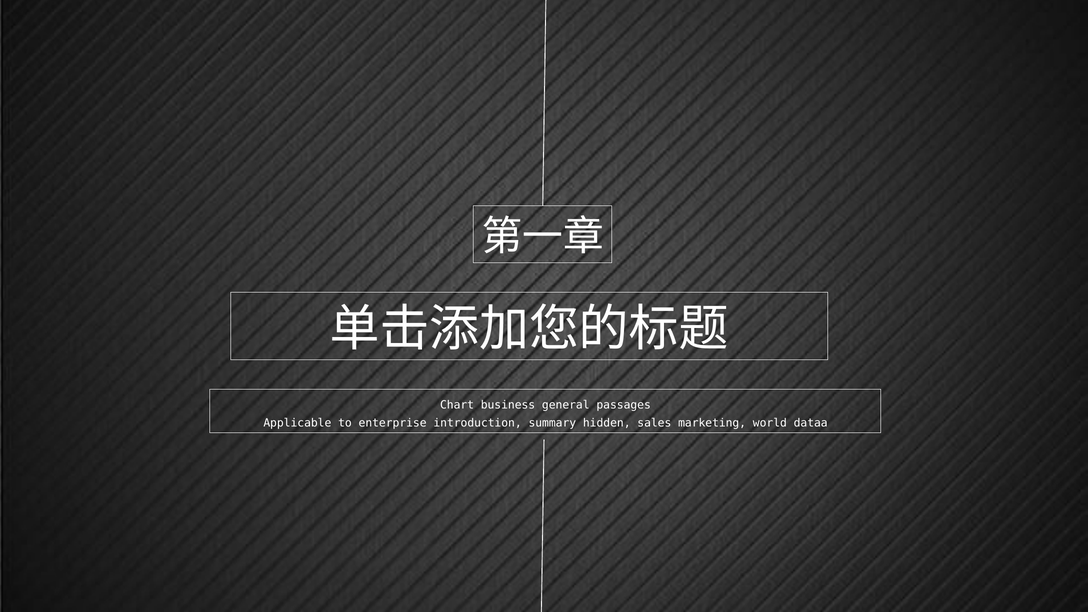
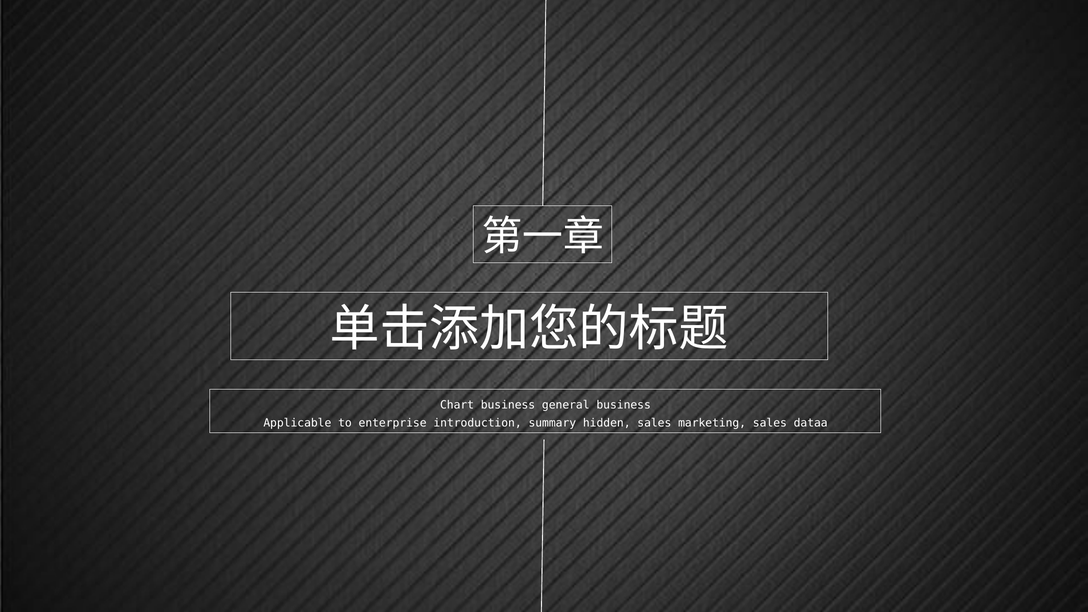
general passages: passages -> business
marketing world: world -> sales
